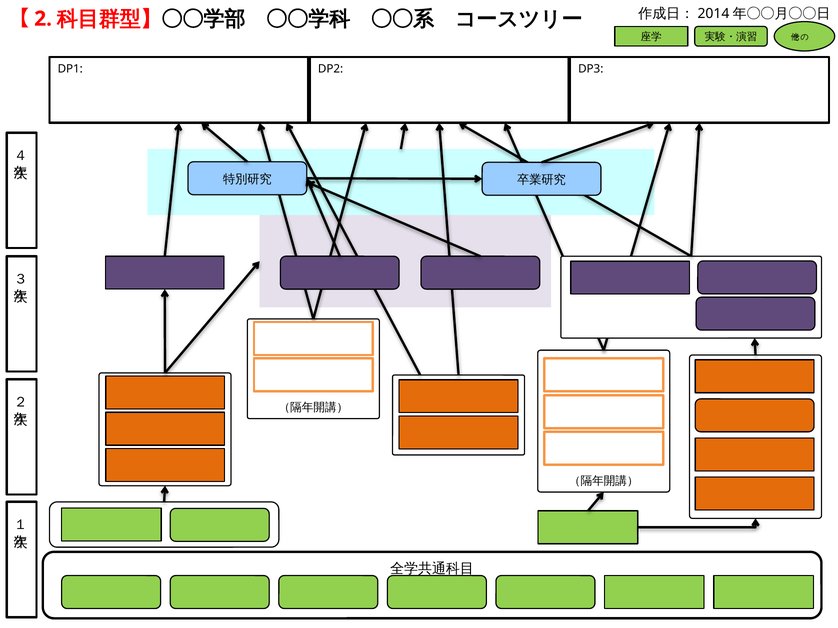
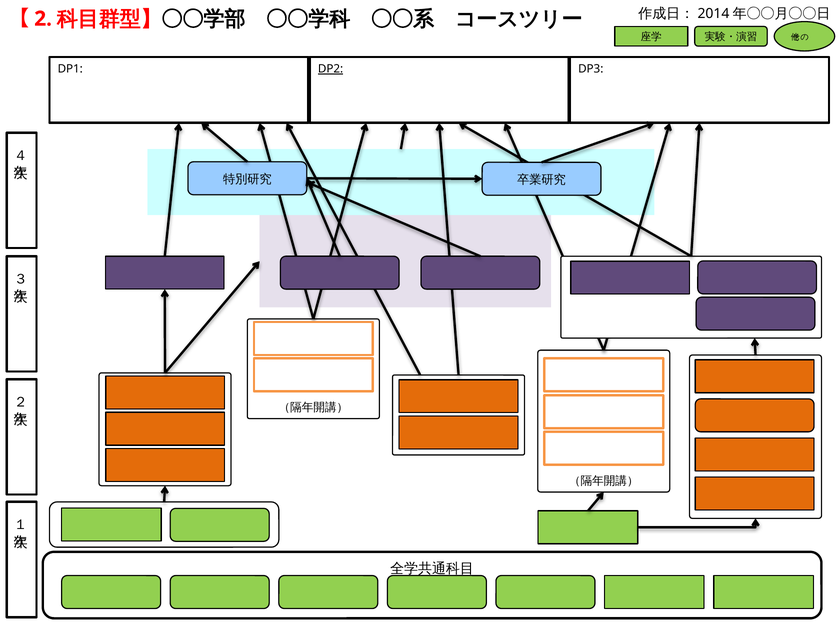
DP2 underline: none -> present
